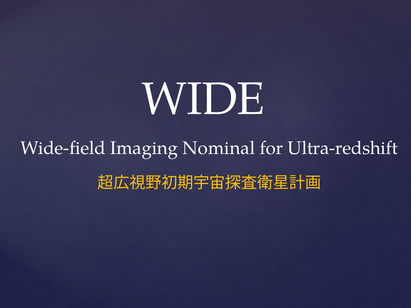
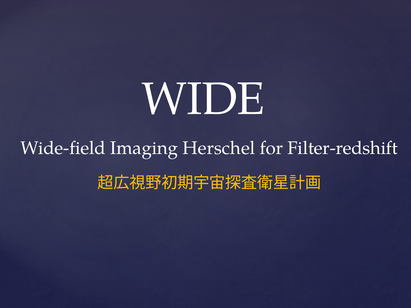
Nominal: Nominal -> Herschel
Ultra-redshift: Ultra-redshift -> Filter-redshift
